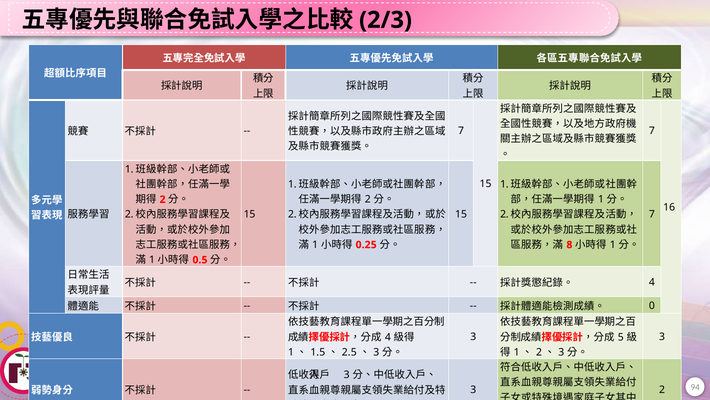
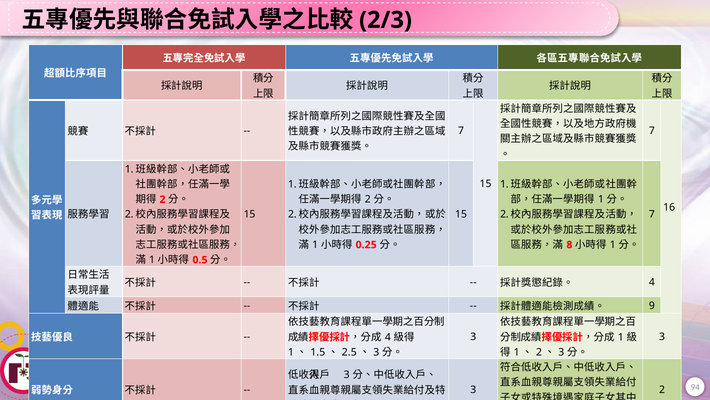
0: 0 -> 9
5 at (621, 337): 5 -> 1
